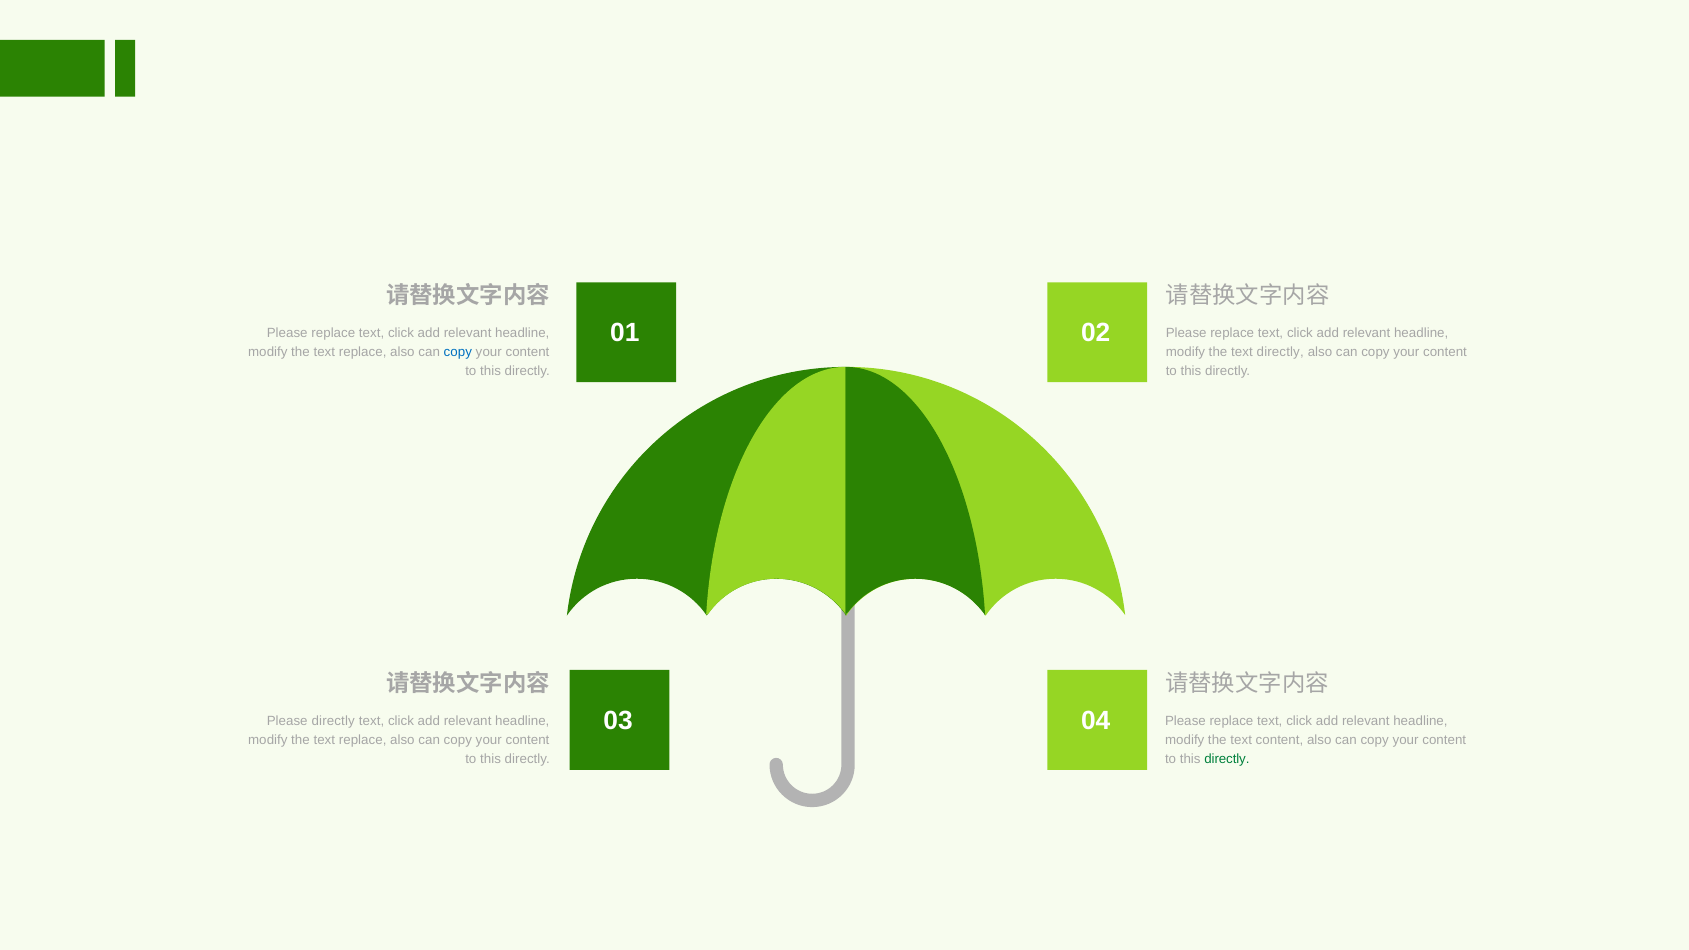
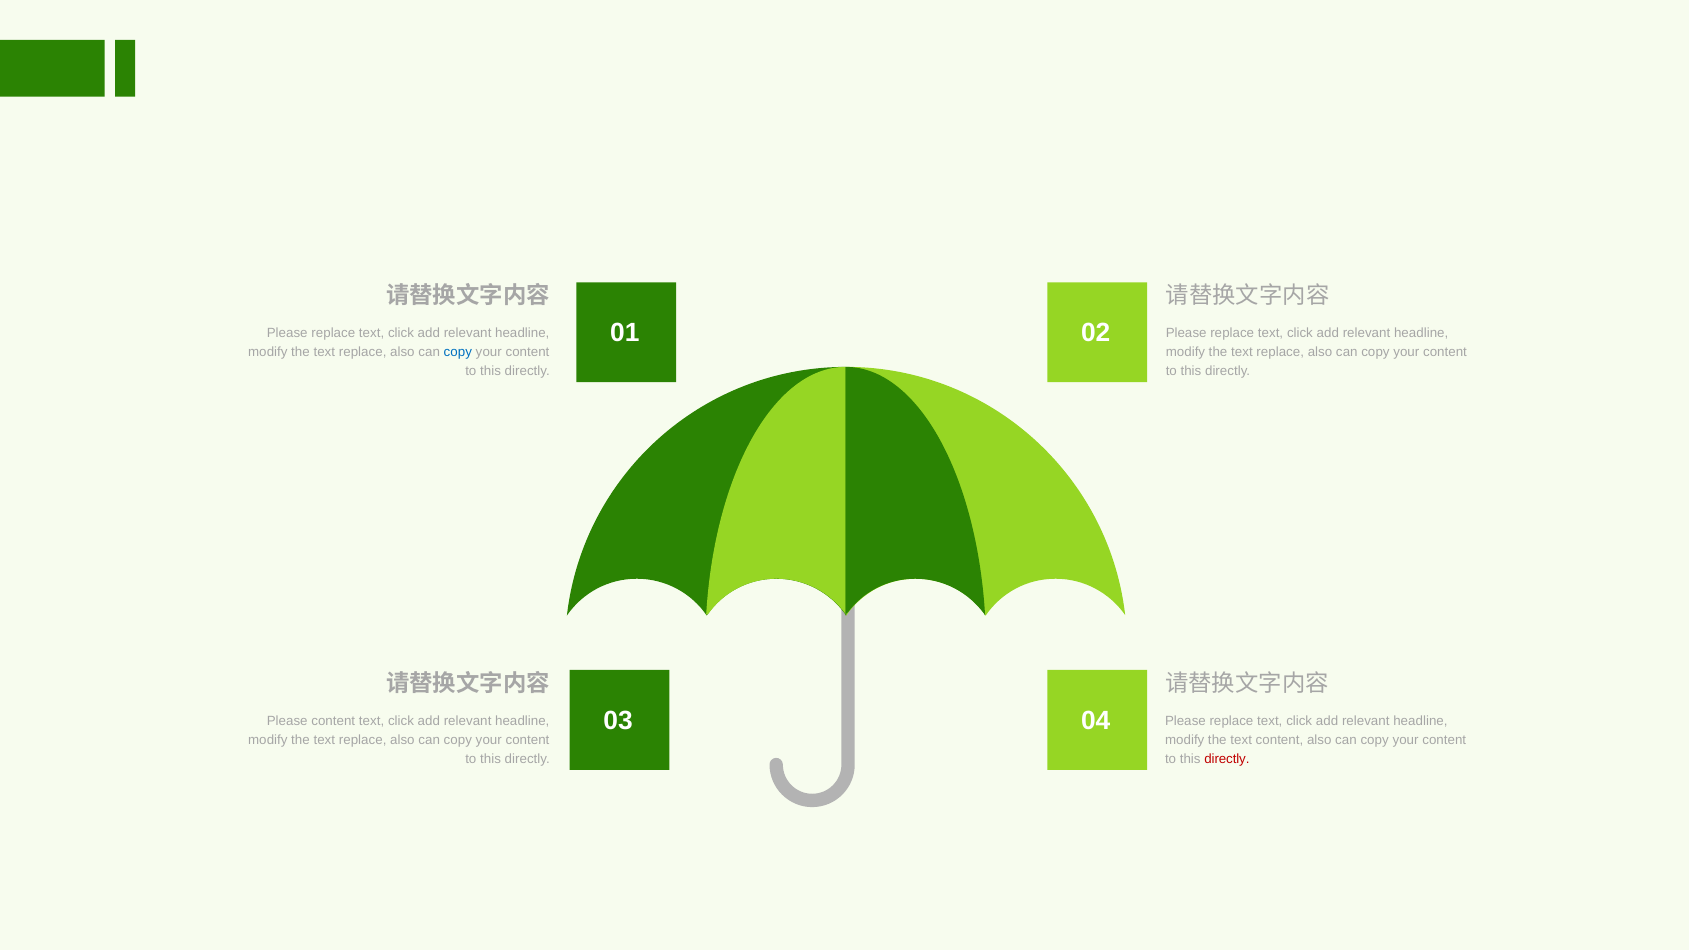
directly at (1280, 352): directly -> replace
Please directly: directly -> content
directly at (1227, 759) colour: green -> red
